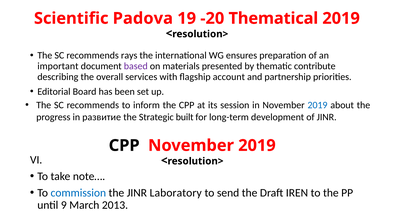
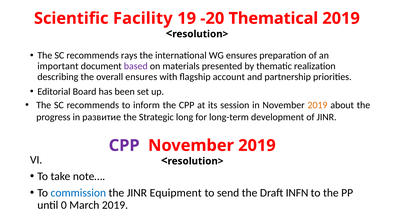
Padova: Padova -> Facility
contribute: contribute -> realization
overall services: services -> ensures
2019 at (318, 105) colour: blue -> orange
built: built -> long
CPP at (124, 145) colour: black -> purple
Laboratory: Laboratory -> Equipment
IREN: IREN -> INFN
9: 9 -> 0
March 2013: 2013 -> 2019
